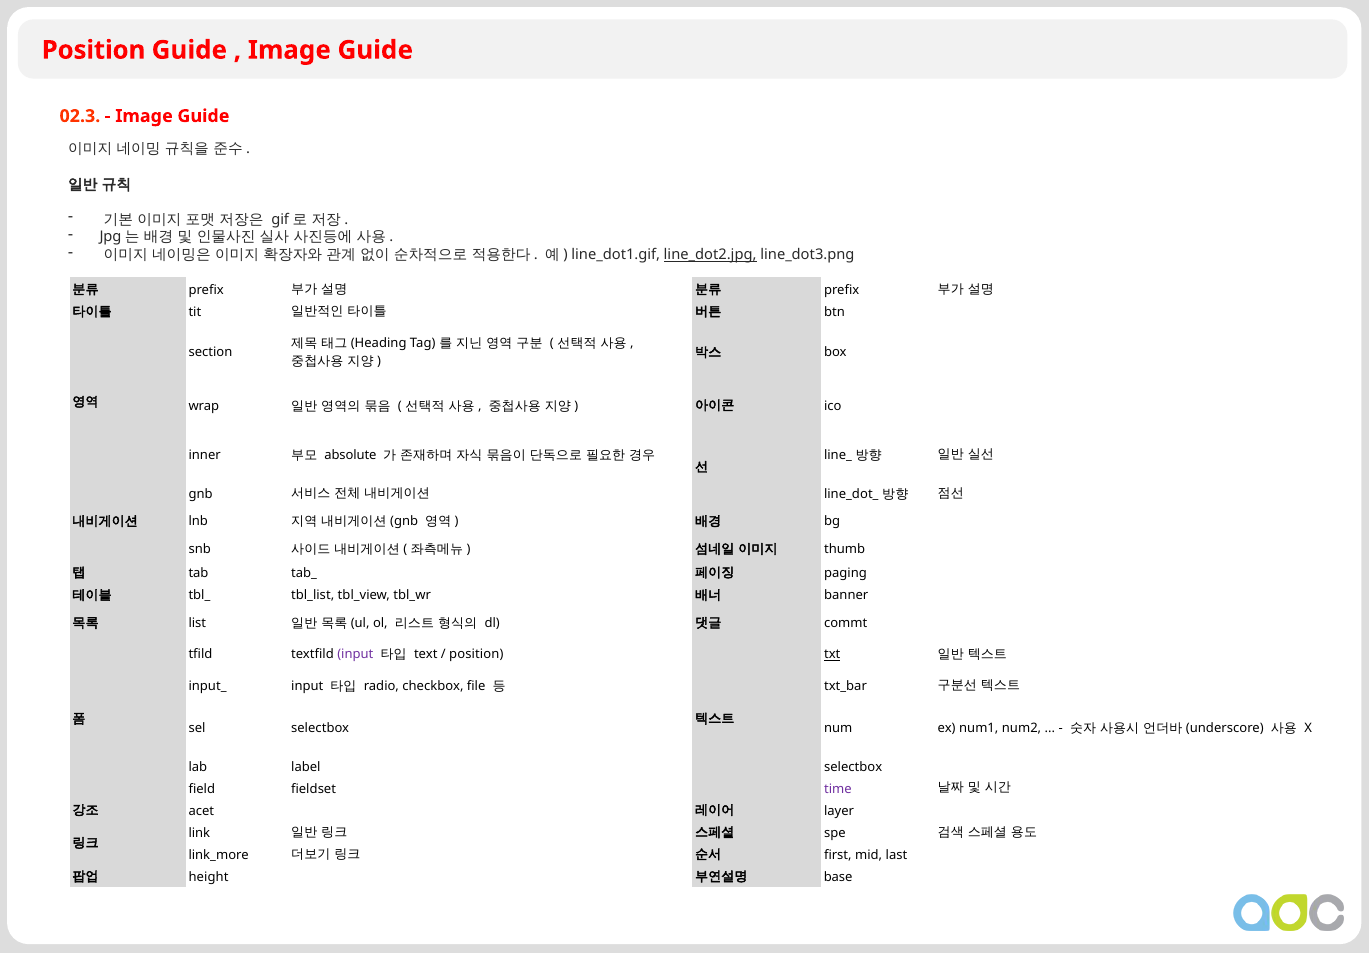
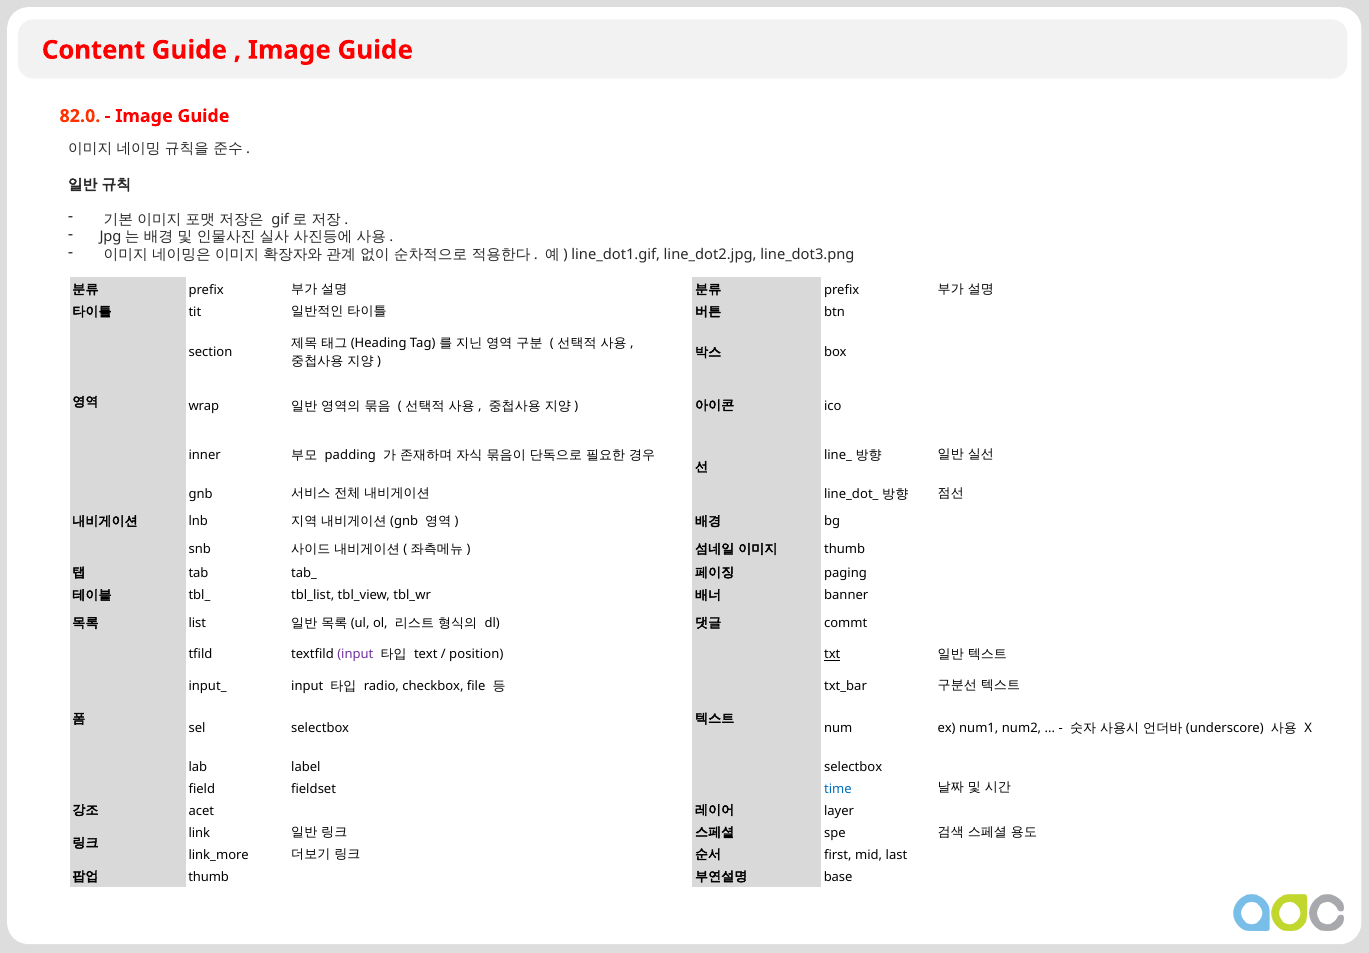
Position at (93, 50): Position -> Content
02.3: 02.3 -> 82.0
line_dot2.jpg underline: present -> none
absolute: absolute -> padding
time colour: purple -> blue
height at (209, 878): height -> thumb
